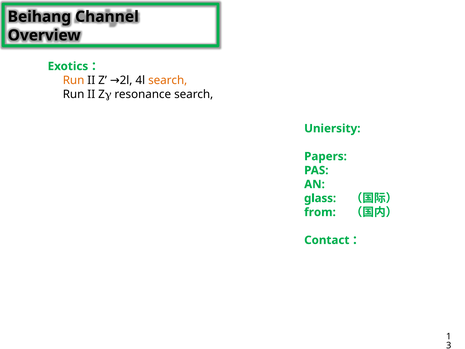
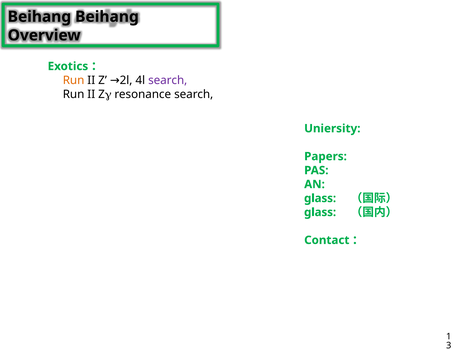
Beihang Channel: Channel -> Beihang
search at (168, 80) colour: orange -> purple
from at (320, 212): from -> glass
